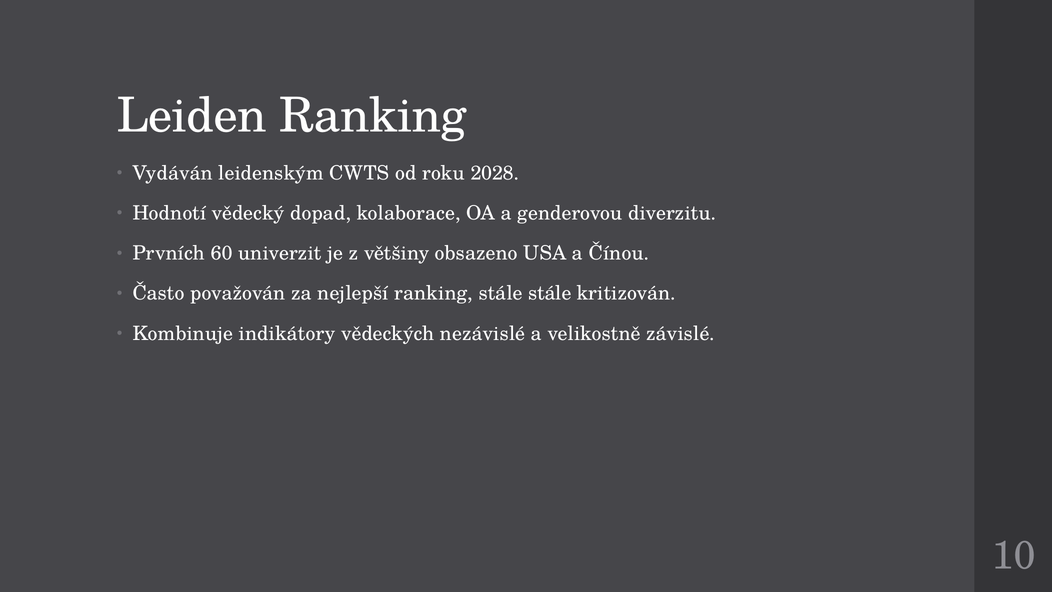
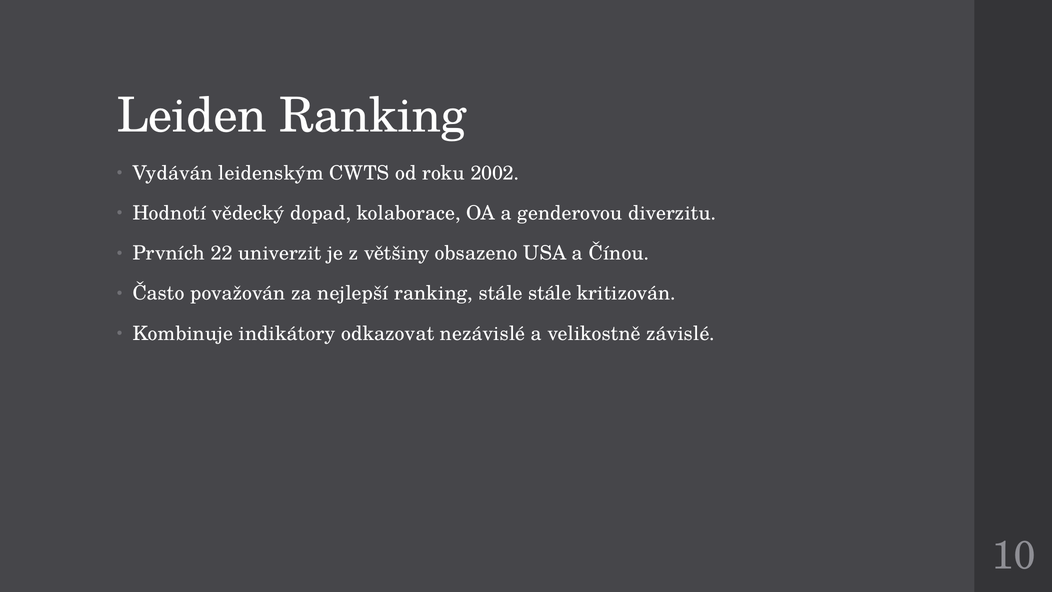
2028: 2028 -> 2002
60: 60 -> 22
vědeckých: vědeckých -> odkazovat
